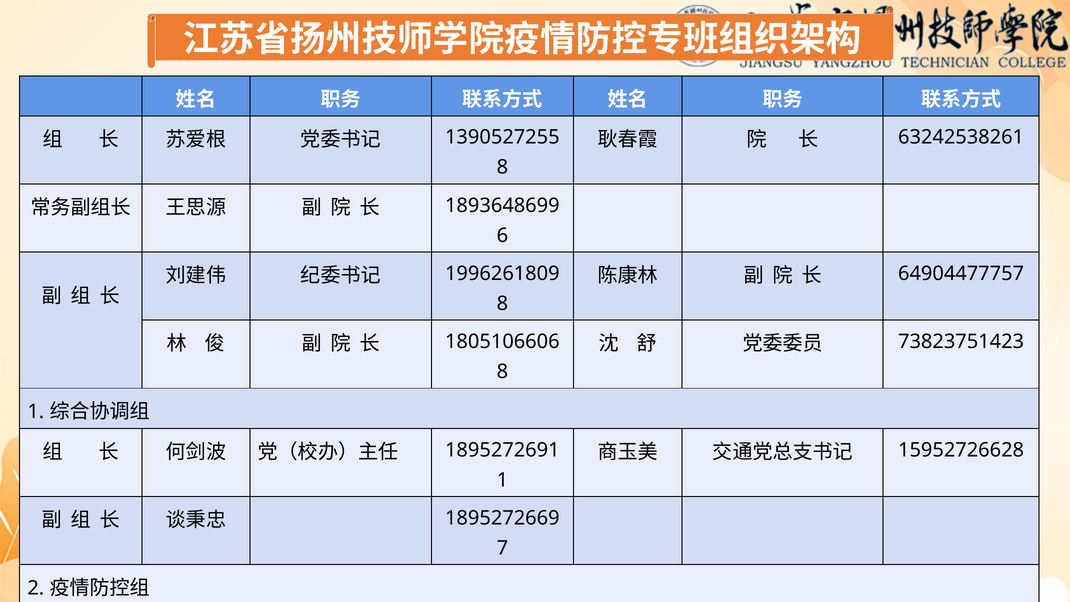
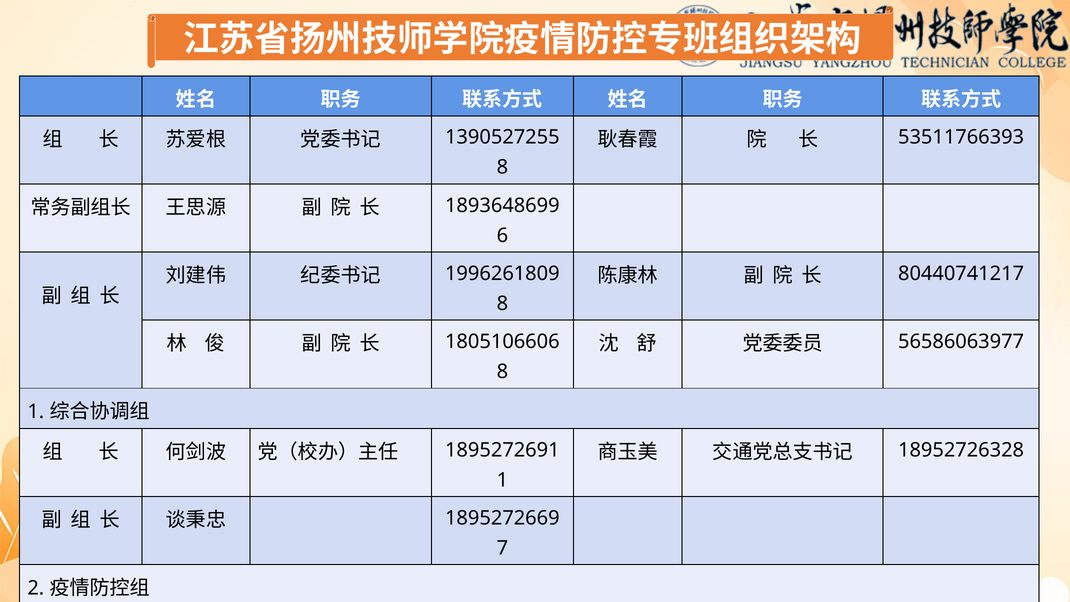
63242538261: 63242538261 -> 53511766393
64904477757: 64904477757 -> 80440741217
73823751423: 73823751423 -> 56586063977
15952726628: 15952726628 -> 18952726328
